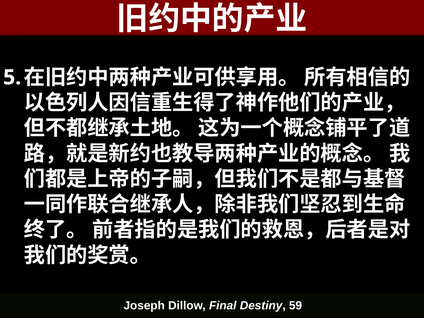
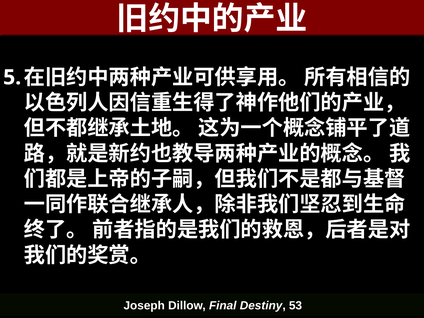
59: 59 -> 53
